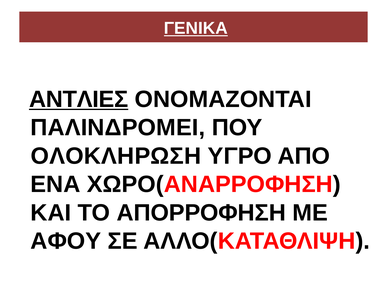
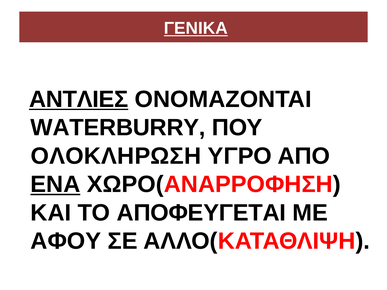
ΠΑΛΙΝΔΡΟΜΕΙ: ΠΑΛΙΝΔΡΟΜΕΙ -> WATERBURRY
ΕΝΑ underline: none -> present
ΑΠΟΡΡΟΦΗΣΗ: ΑΠΟΡΡΟΦΗΣΗ -> ΑΠΟΦΕΥΓΕΤΑΙ
